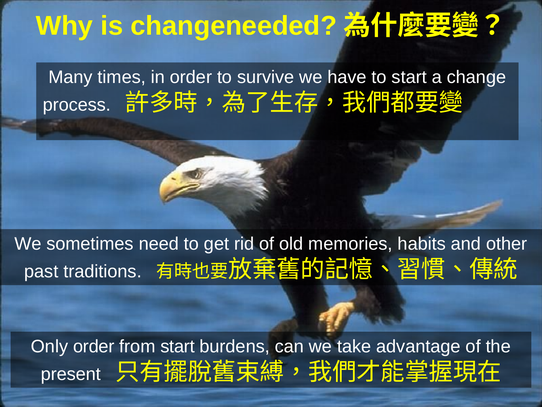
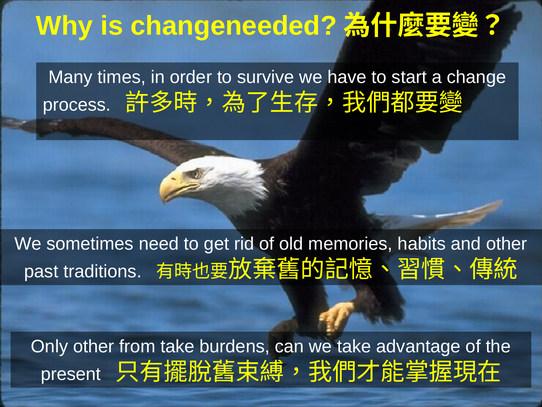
Only order: order -> other
from start: start -> take
